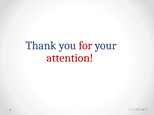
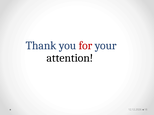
attention colour: red -> black
